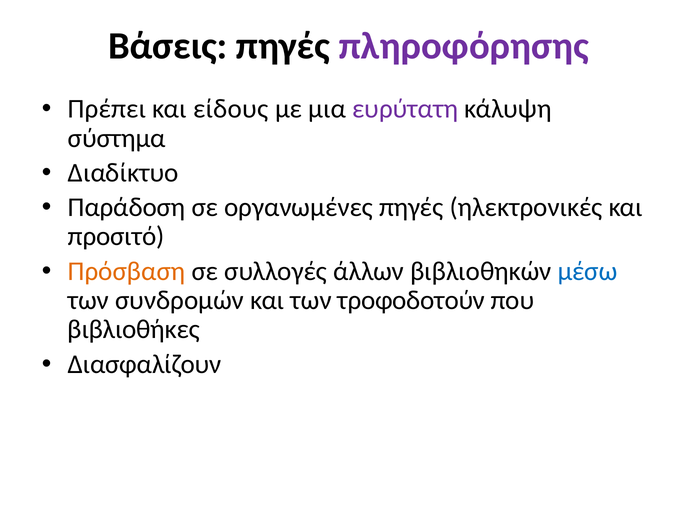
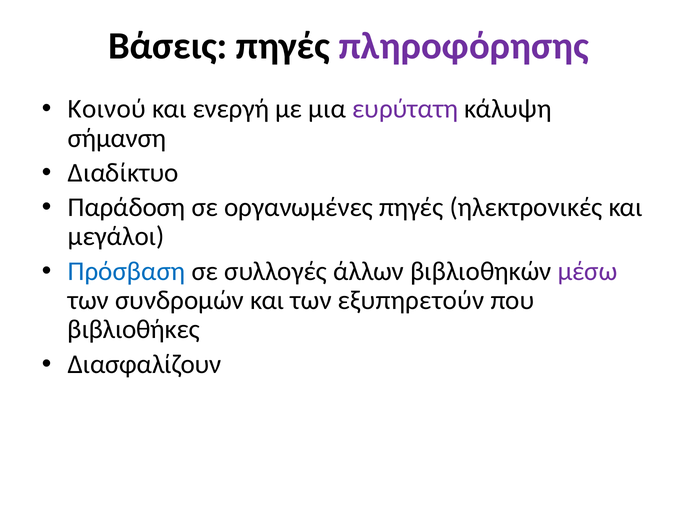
Πρέπει: Πρέπει -> Κοινού
είδους: είδους -> ενεργή
σύστημα: σύστημα -> σήμανση
προσιτό: προσιτό -> μεγάλοι
Πρόσβαση colour: orange -> blue
μέσω colour: blue -> purple
τροφοδοτούν: τροφοδοτούν -> εξυπηρετούν
